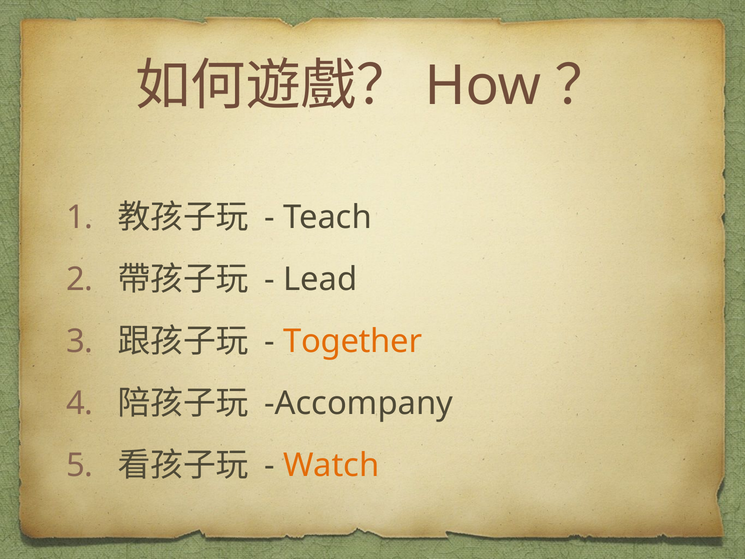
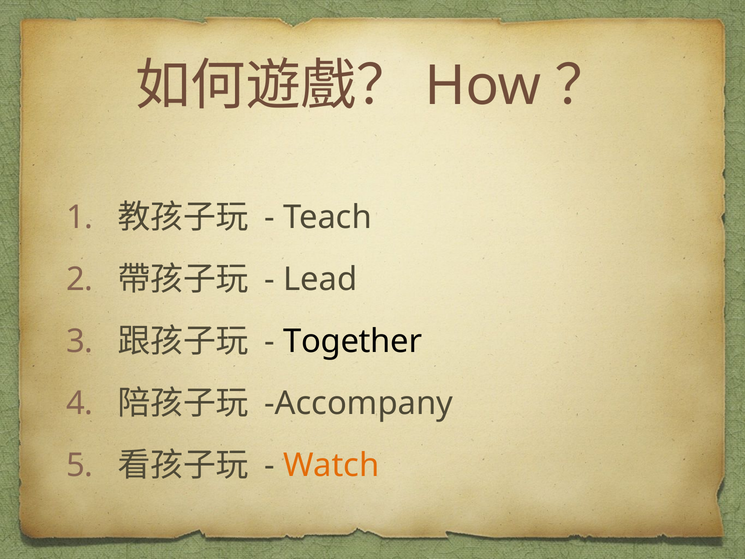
Together colour: orange -> black
